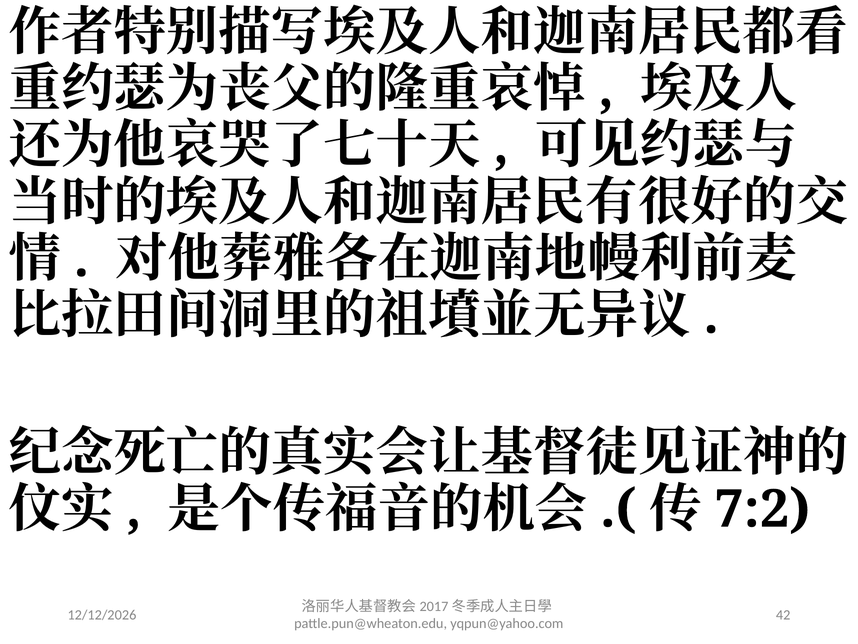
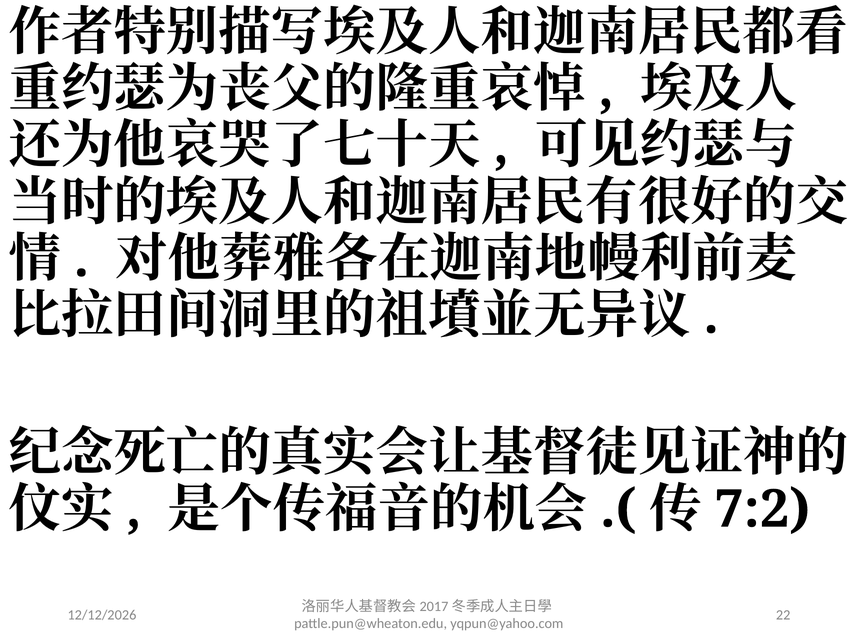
42: 42 -> 22
